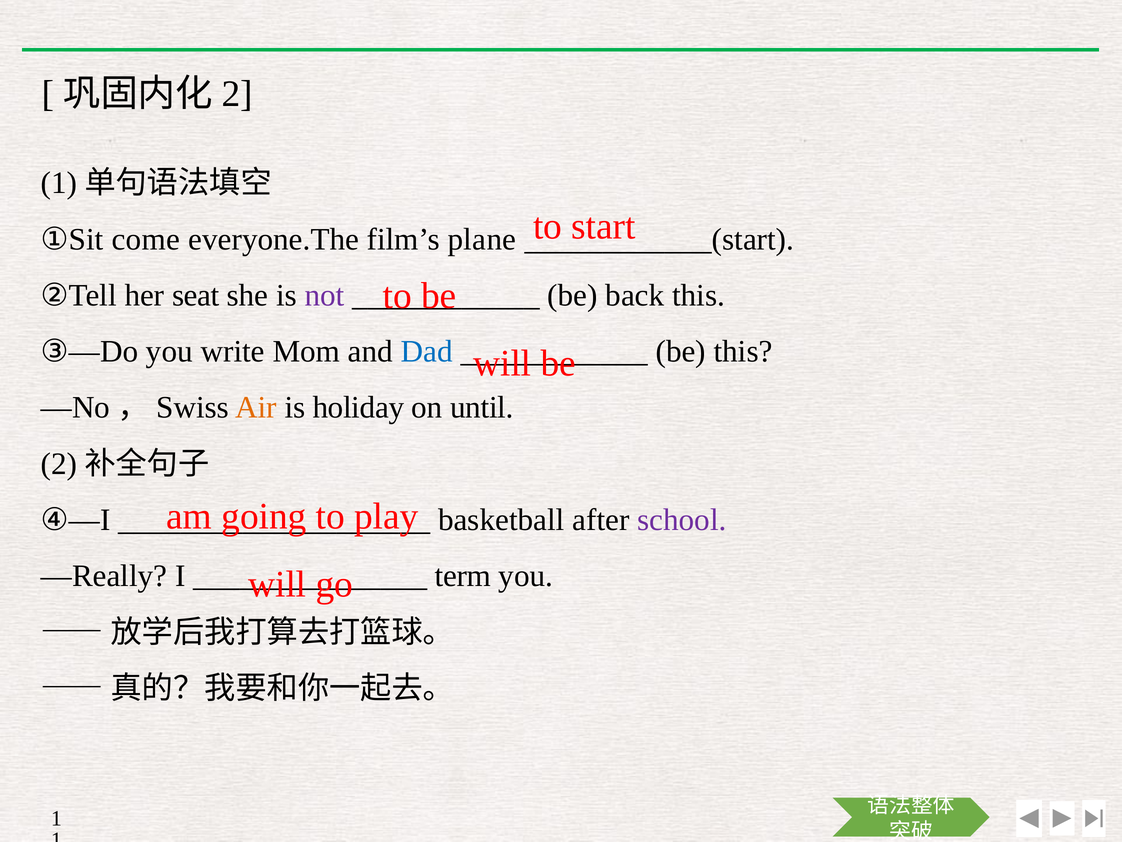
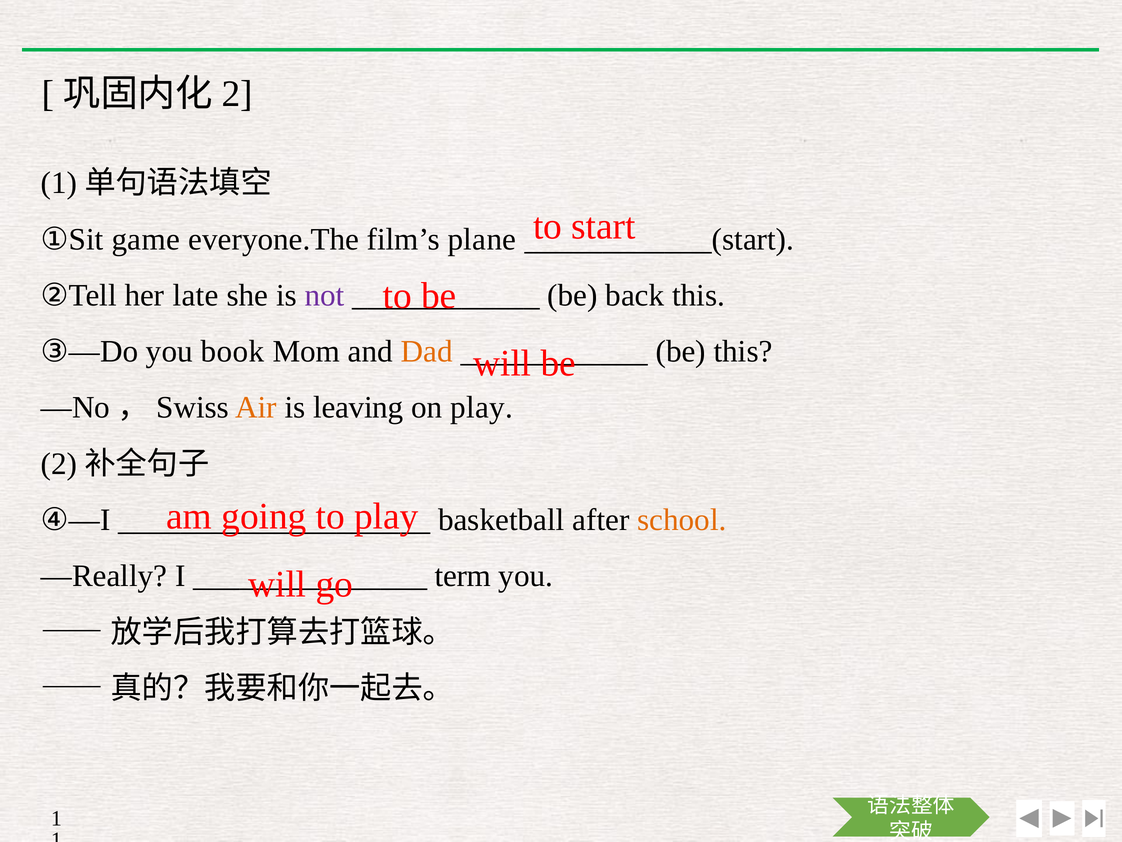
come: come -> game
seat: seat -> late
write: write -> book
Dad colour: blue -> orange
holiday: holiday -> leaving
on until: until -> play
school colour: purple -> orange
